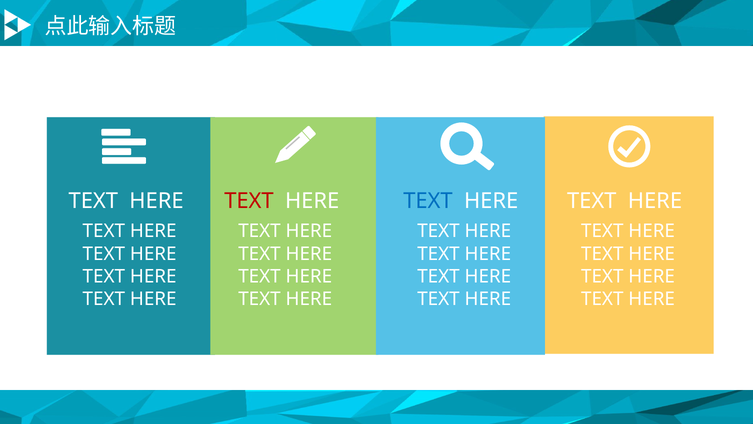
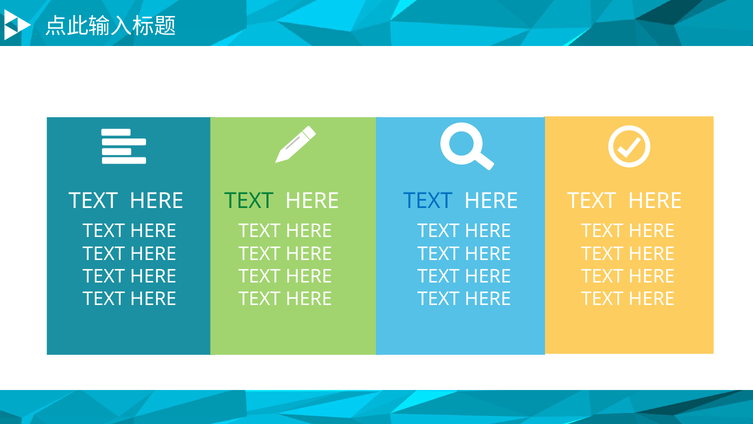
TEXT at (249, 201) colour: red -> green
